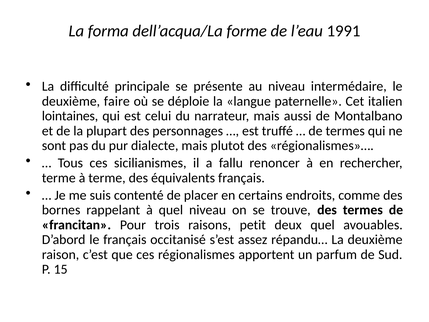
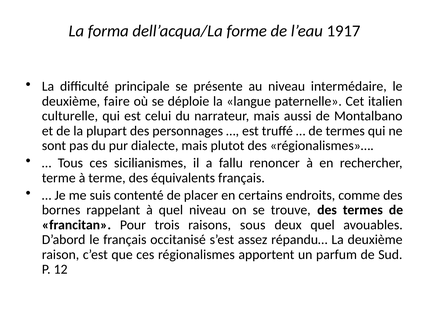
1991: 1991 -> 1917
lointaines: lointaines -> culturelle
petit: petit -> sous
15: 15 -> 12
